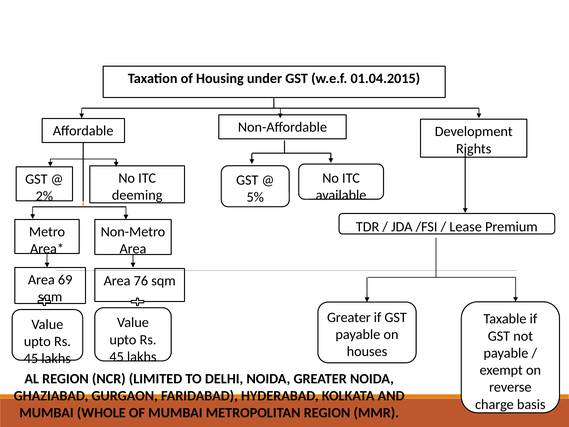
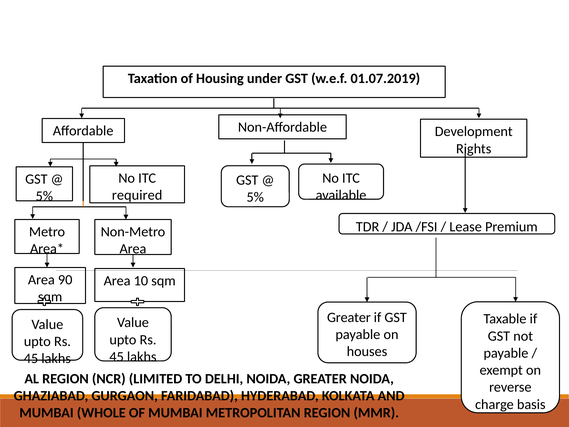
01.04.2015: 01.04.2015 -> 01.07.2019
deeming: deeming -> required
2% at (44, 196): 2% -> 5%
69: 69 -> 90
76: 76 -> 10
